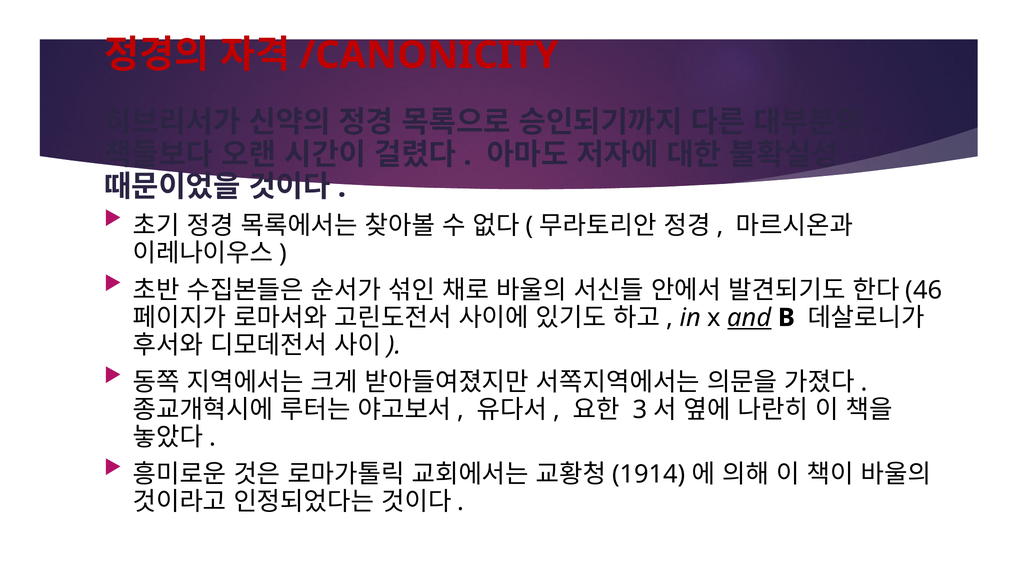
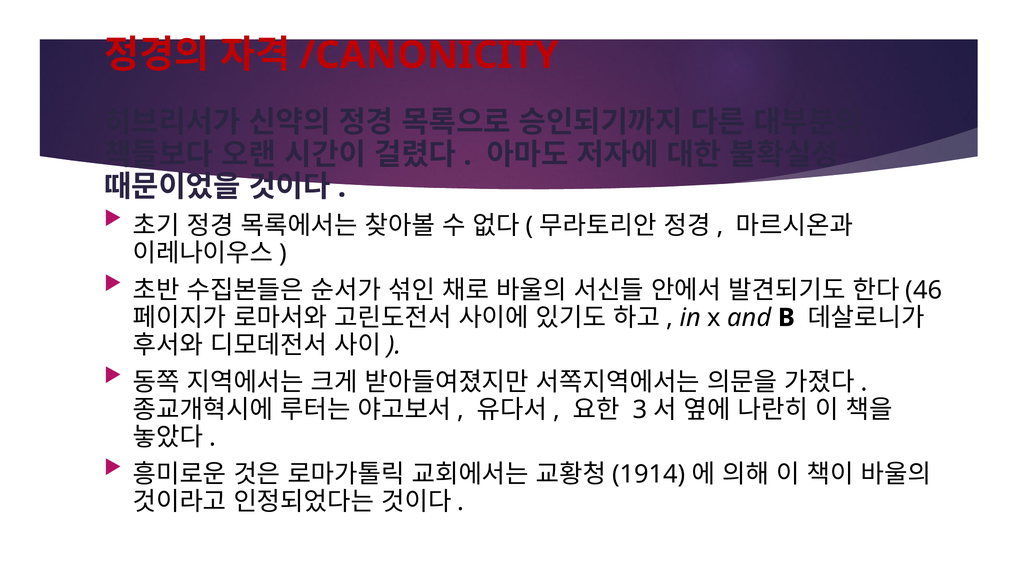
and underline: present -> none
